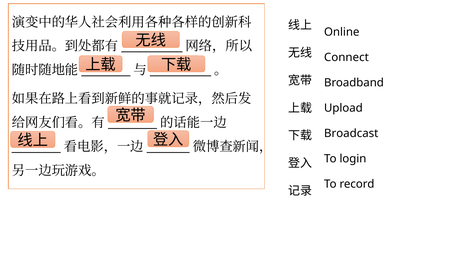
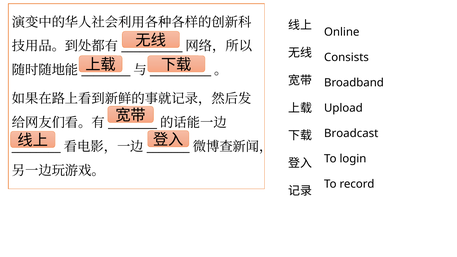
Connect: Connect -> Consists
